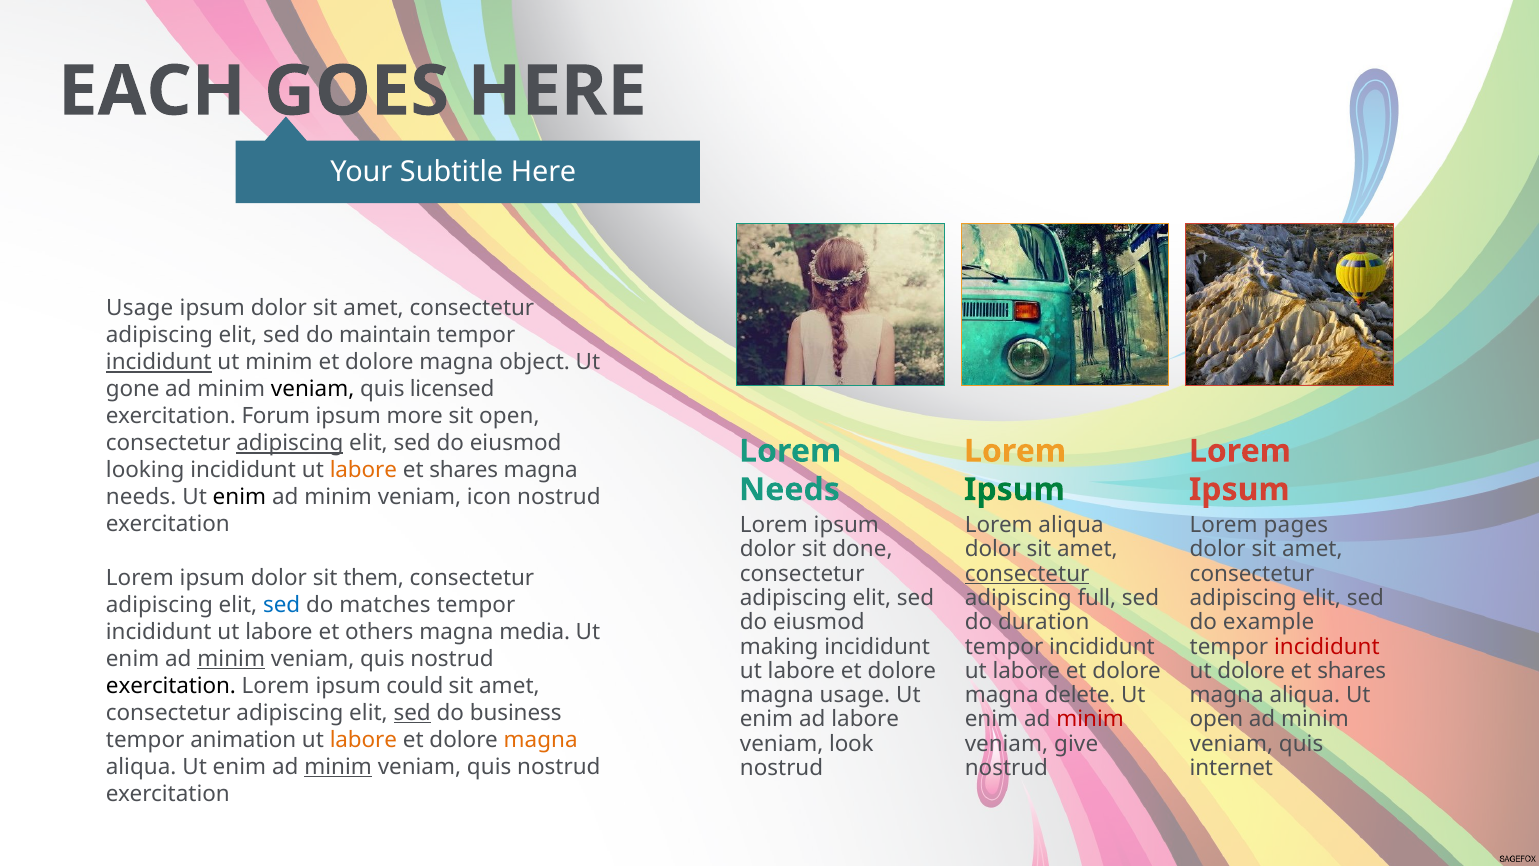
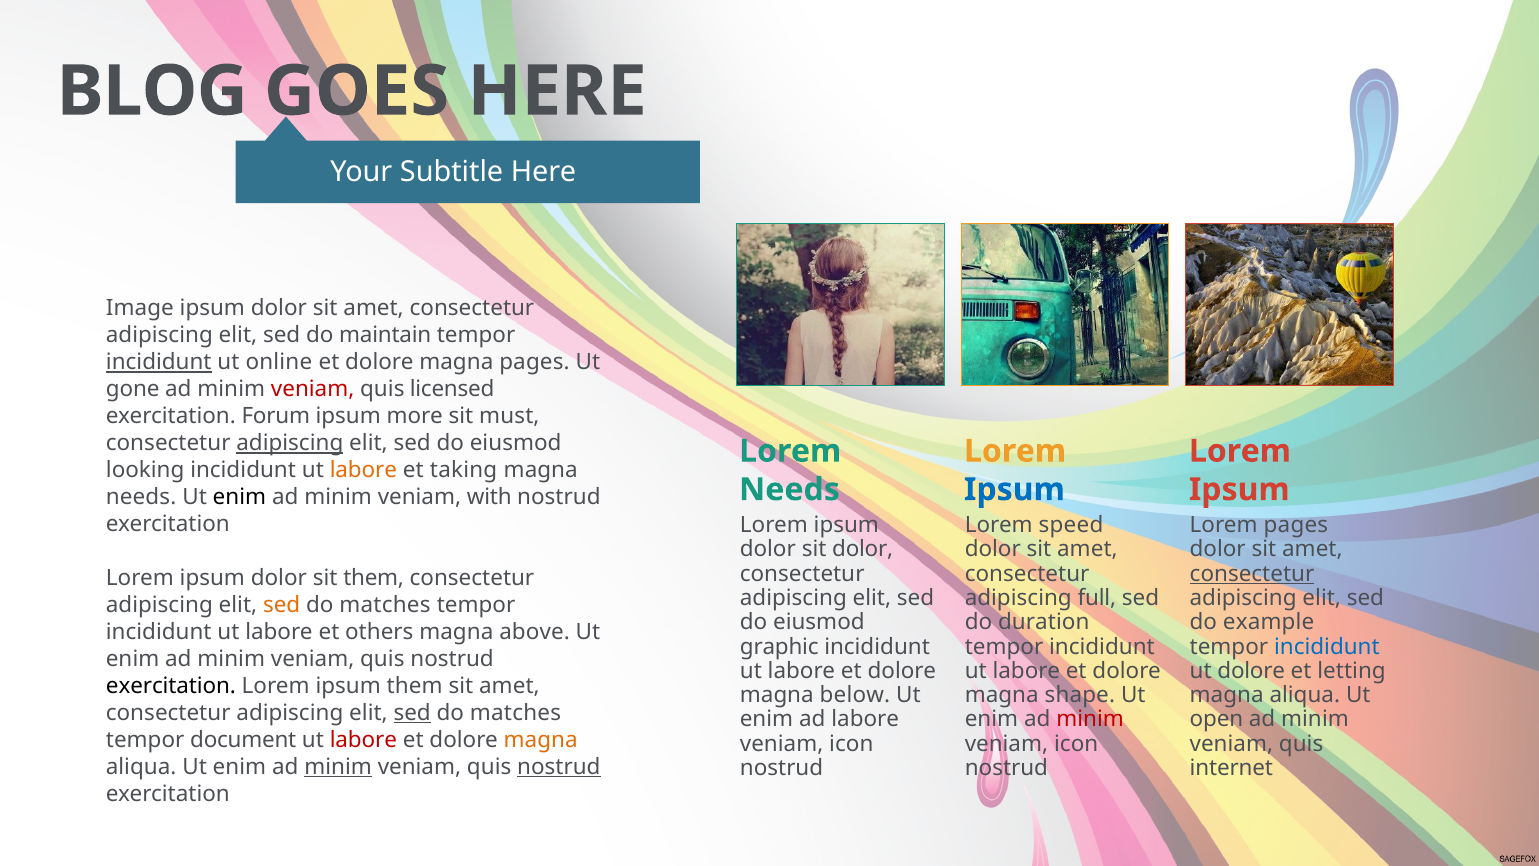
EACH: EACH -> BLOG
Usage at (140, 308): Usage -> Image
ut minim: minim -> online
magna object: object -> pages
veniam at (313, 389) colour: black -> red
sit open: open -> must
shares at (464, 470): shares -> taking
Ipsum at (1014, 489) colour: green -> blue
icon: icon -> with
Lorem aliqua: aliqua -> speed
sit done: done -> dolor
consectetur at (1027, 574) underline: present -> none
consectetur at (1252, 574) underline: none -> present
sed at (282, 605) colour: blue -> orange
media: media -> above
making: making -> graphic
incididunt at (1327, 646) colour: red -> blue
minim at (231, 659) underline: present -> none
shares at (1352, 671): shares -> letting
ipsum could: could -> them
magna usage: usage -> below
delete: delete -> shape
business at (516, 713): business -> matches
animation: animation -> document
labore at (363, 740) colour: orange -> red
look at (851, 743): look -> icon
give at (1076, 743): give -> icon
nostrud at (559, 766) underline: none -> present
